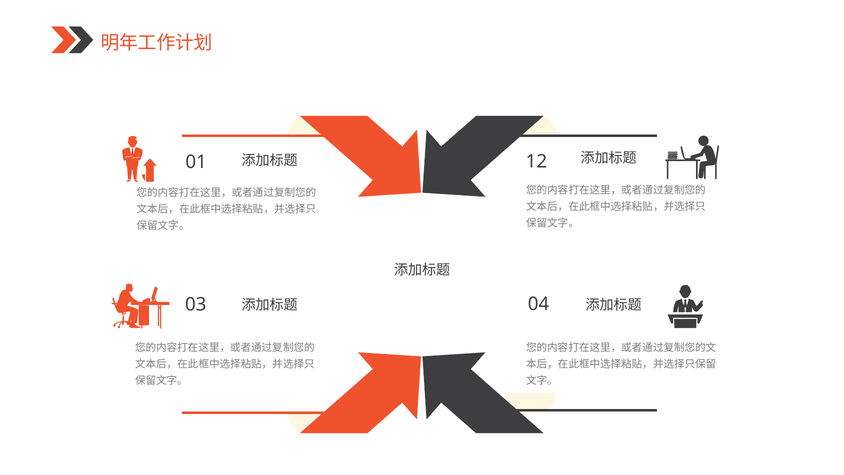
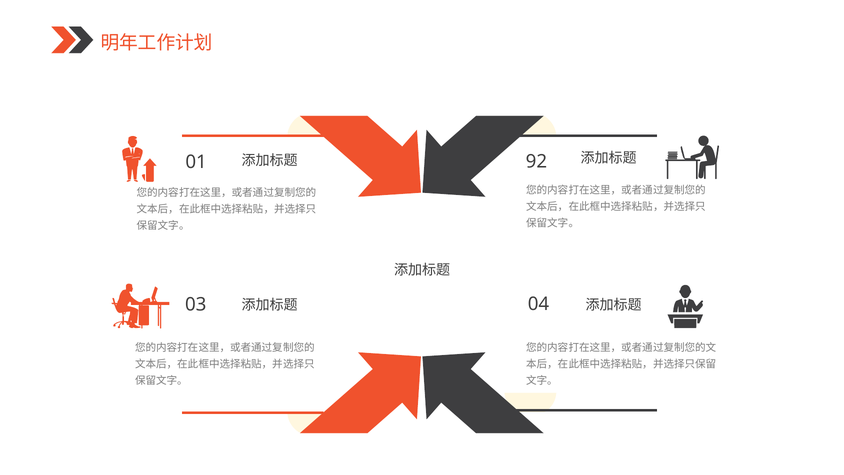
12: 12 -> 92
